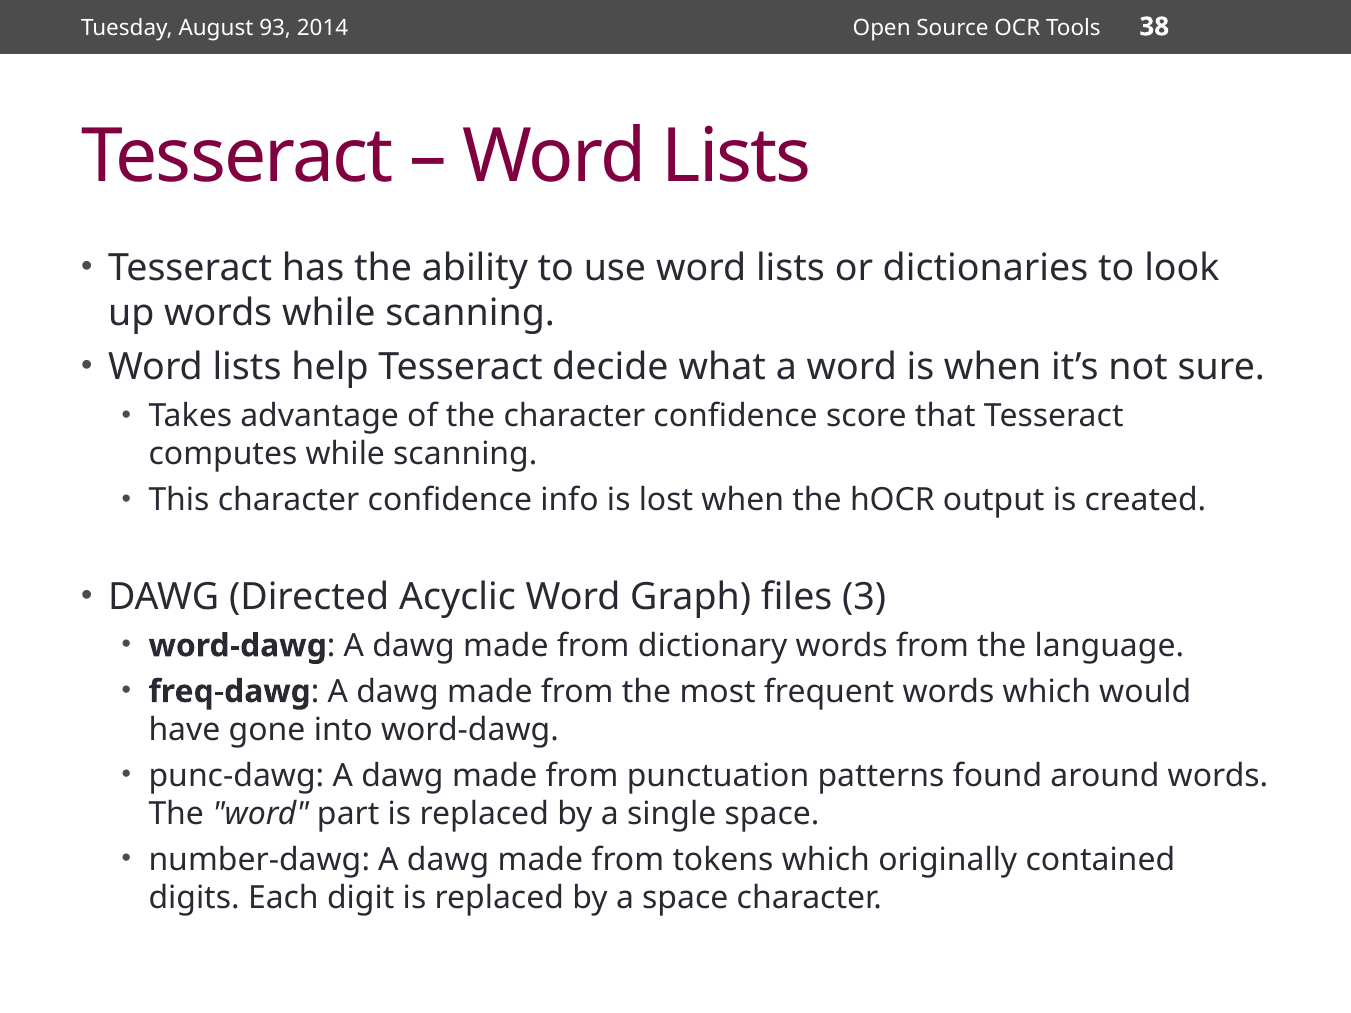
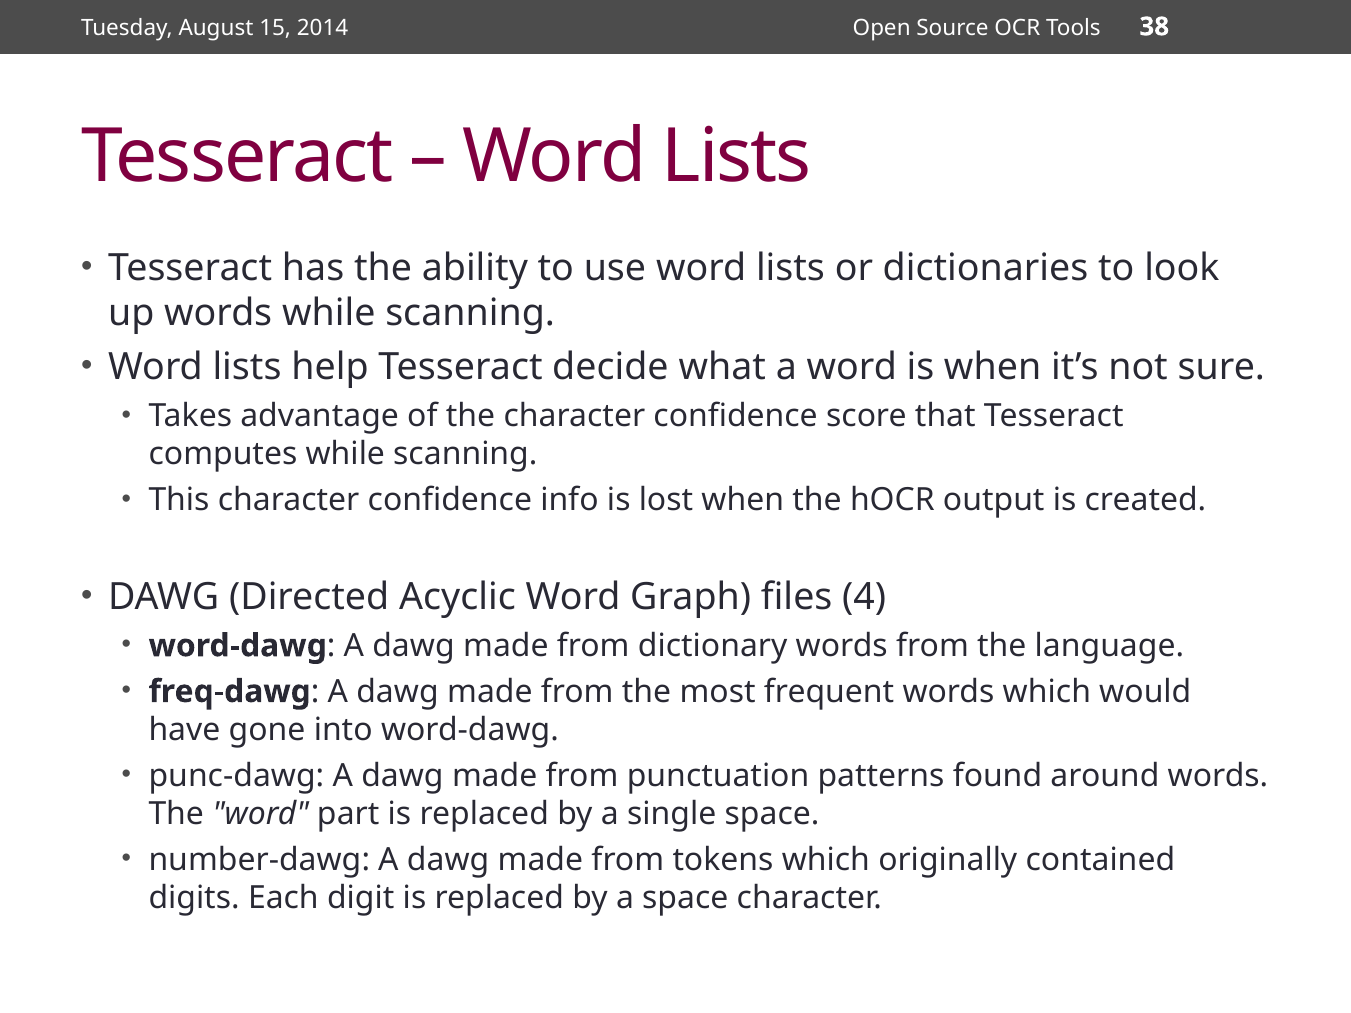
93: 93 -> 15
3: 3 -> 4
